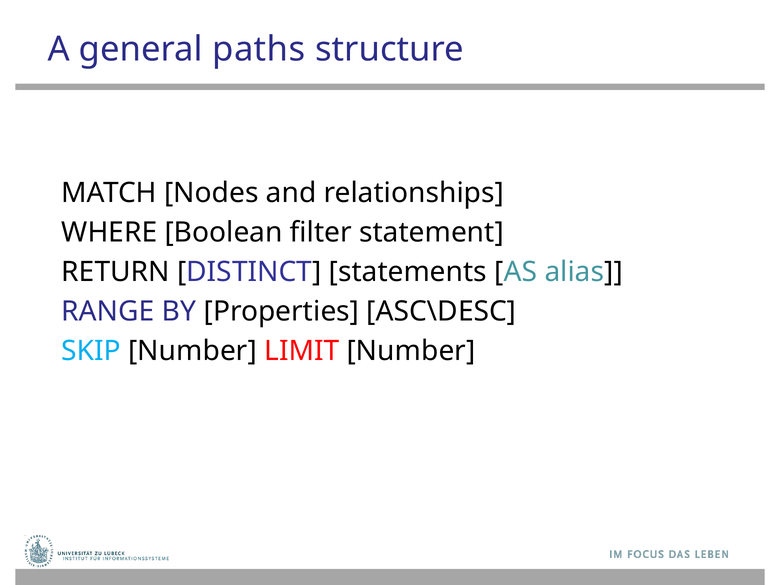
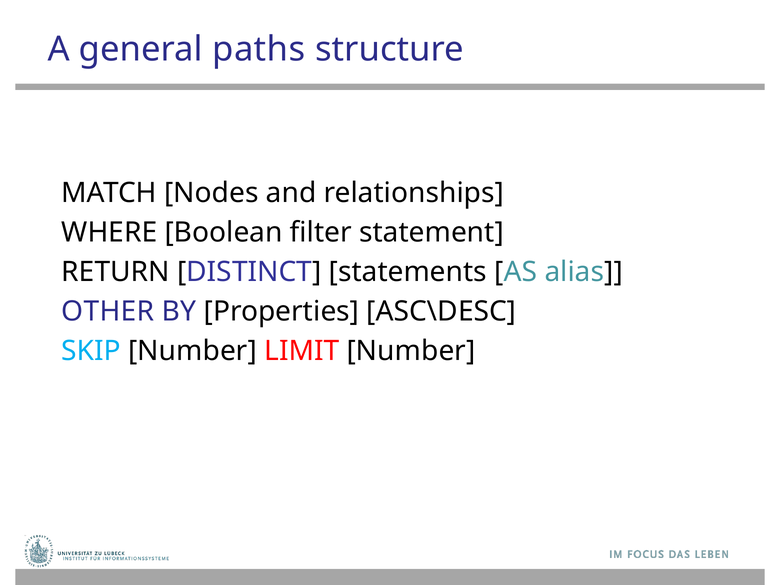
RANGE: RANGE -> OTHER
